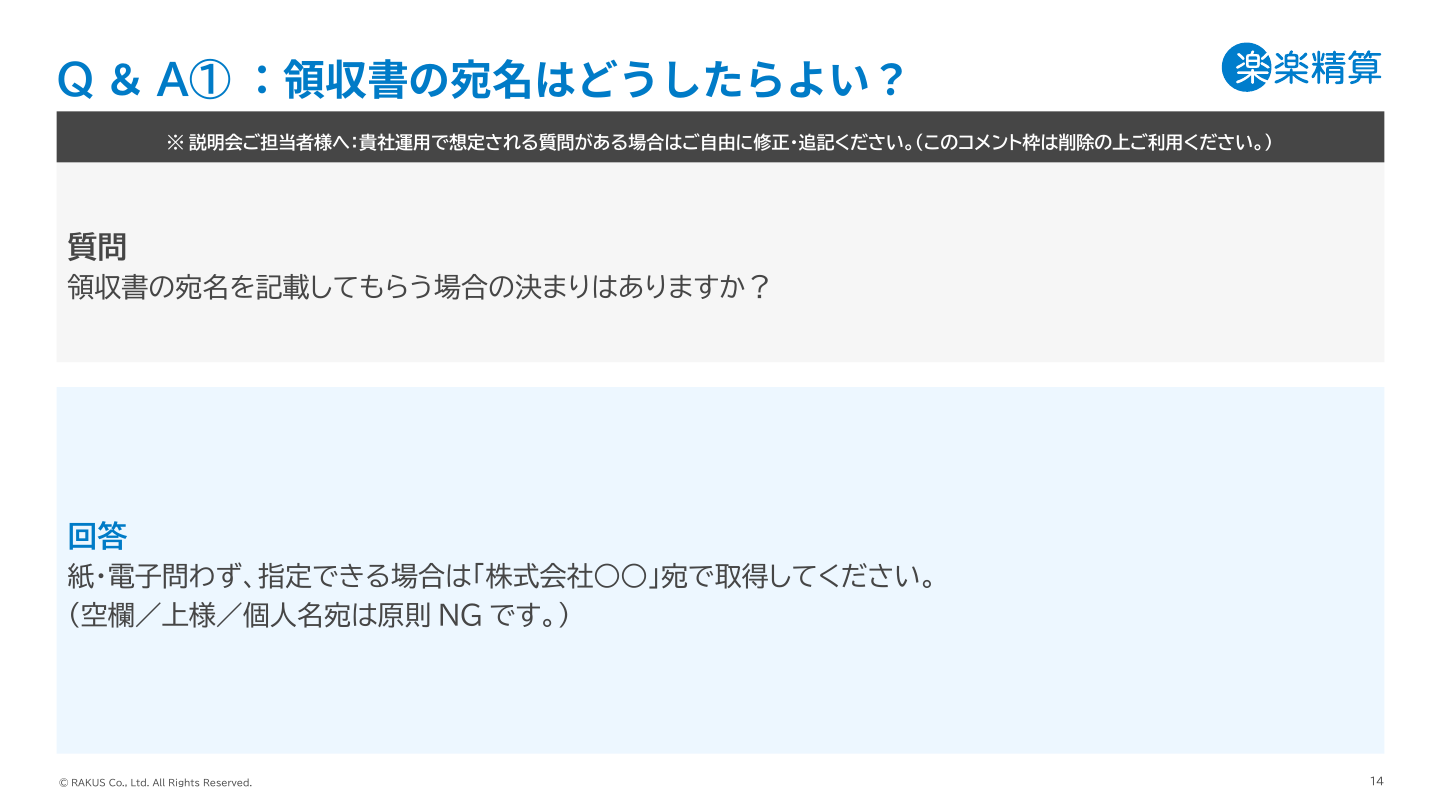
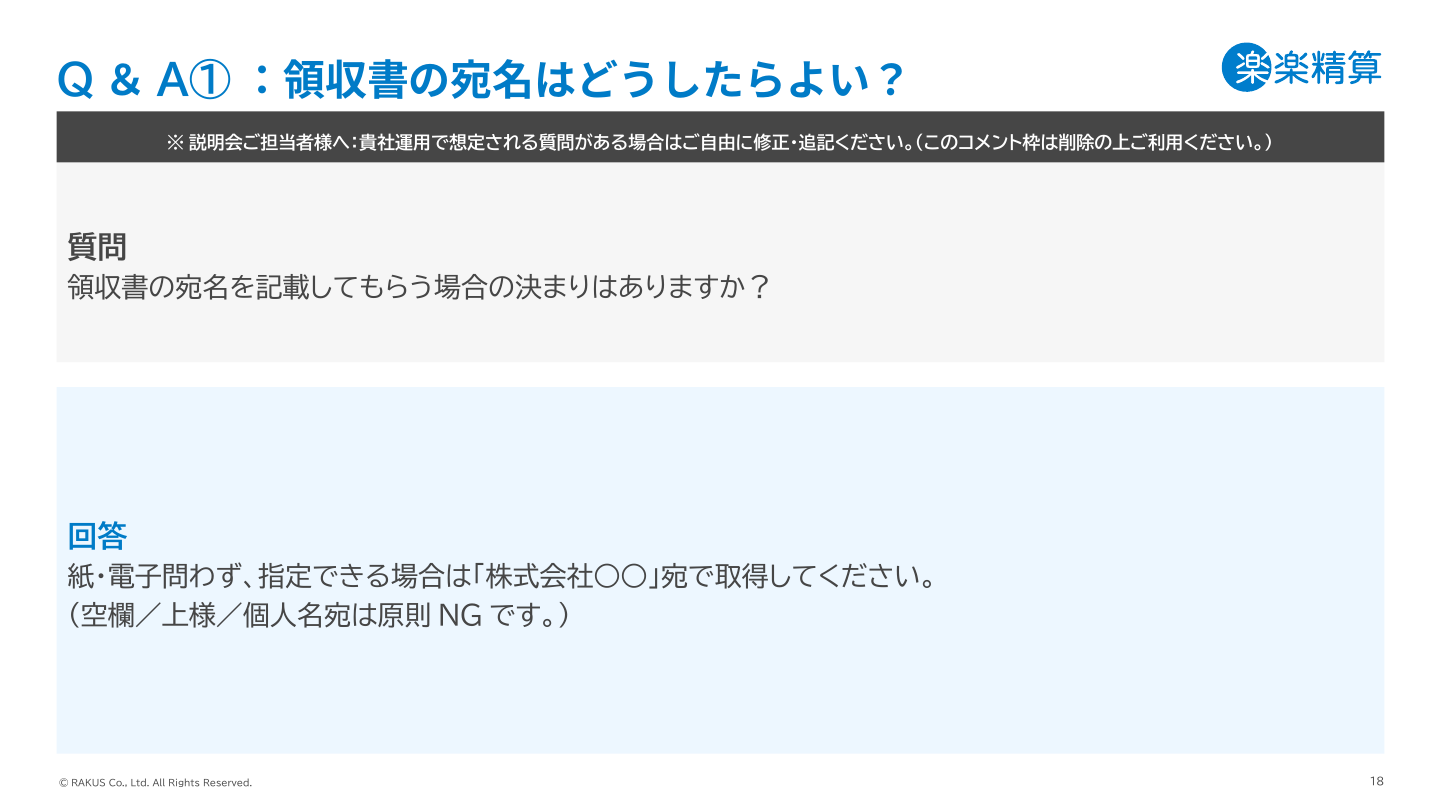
14: 14 -> 18
